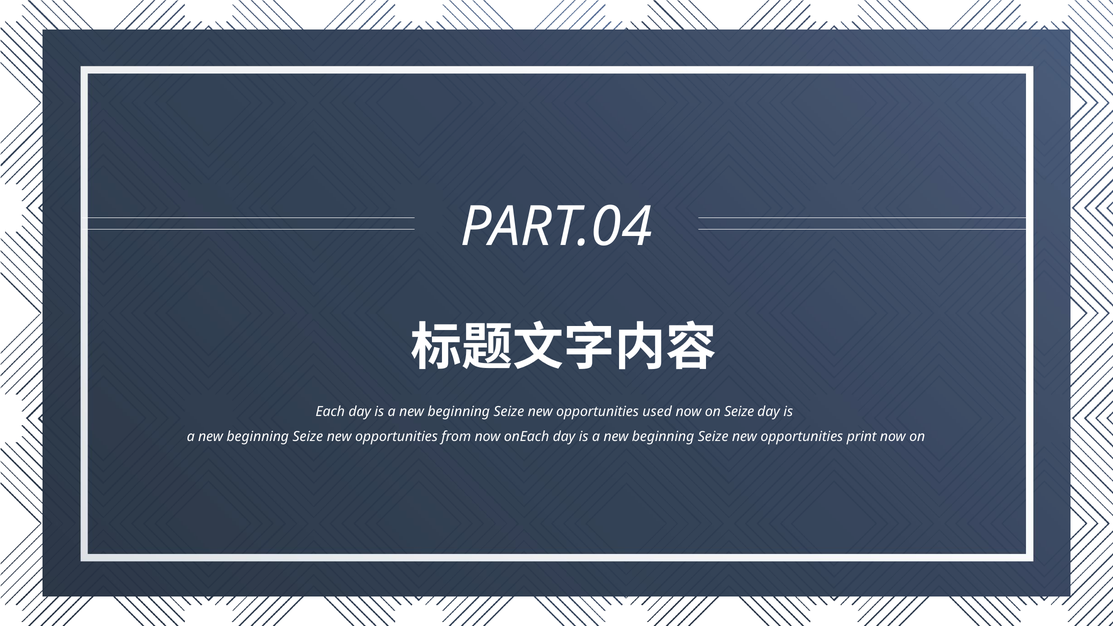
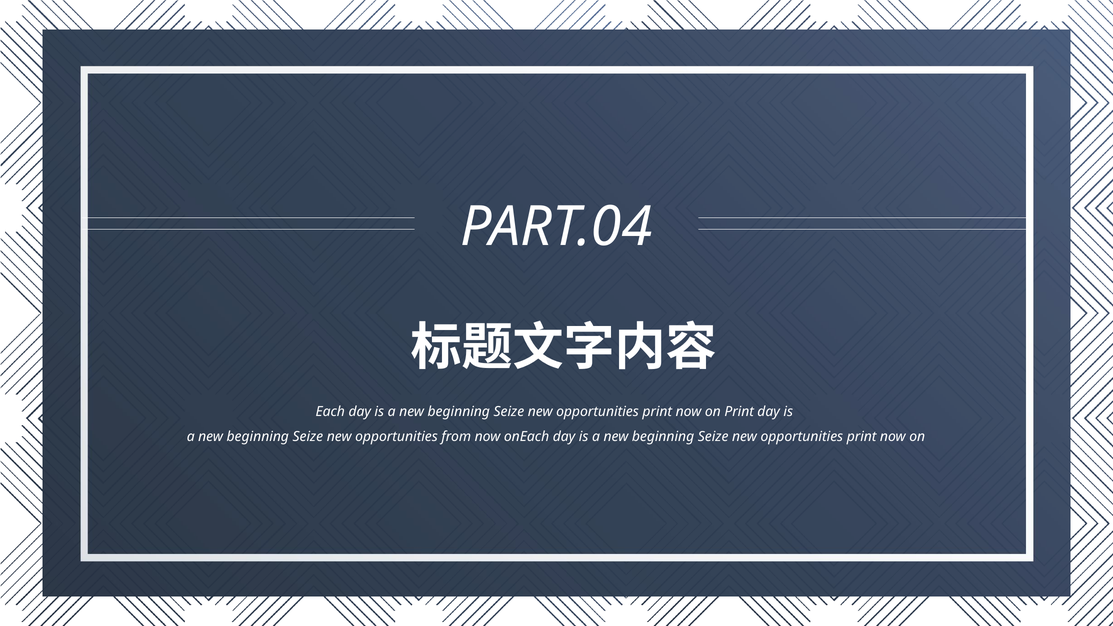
used at (657, 411): used -> print
on Seize: Seize -> Print
